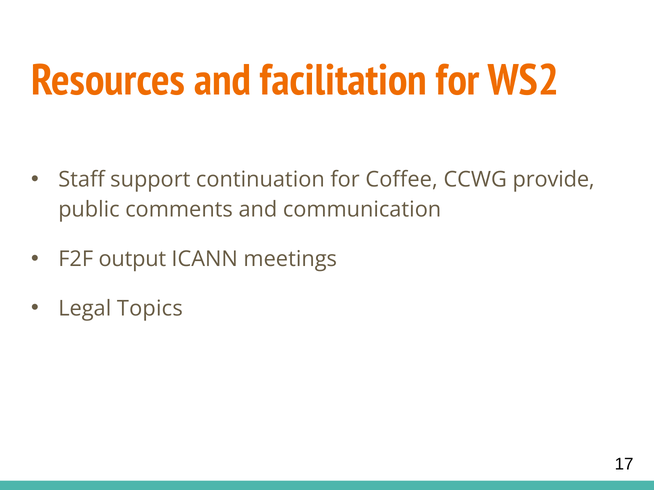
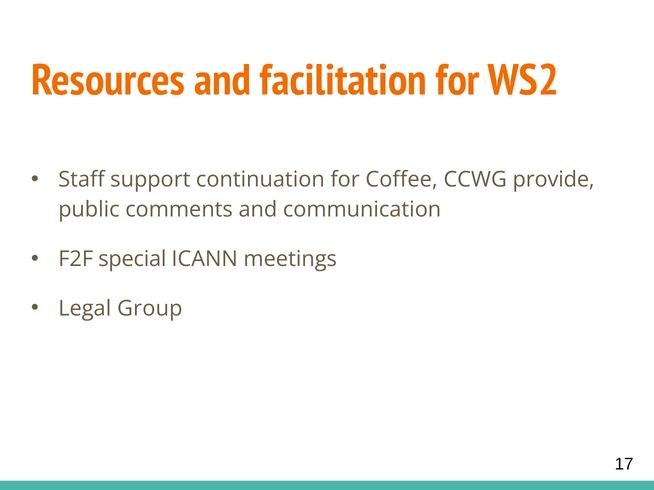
output: output -> special
Topics: Topics -> Group
